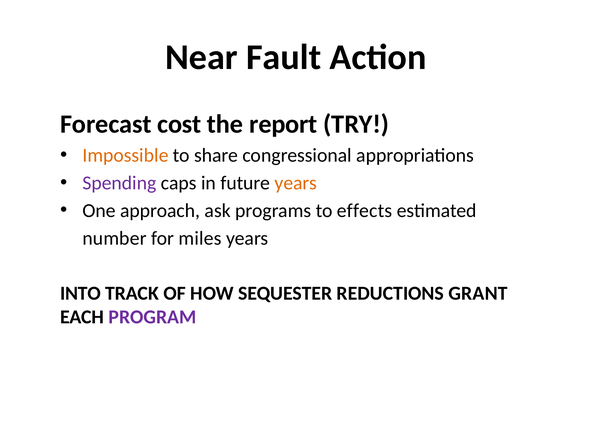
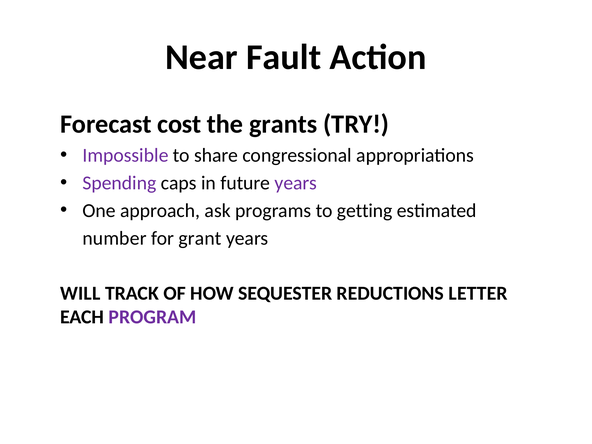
report: report -> grants
Impossible colour: orange -> purple
years at (296, 183) colour: orange -> purple
effects: effects -> getting
miles: miles -> grant
INTO: INTO -> WILL
GRANT: GRANT -> LETTER
